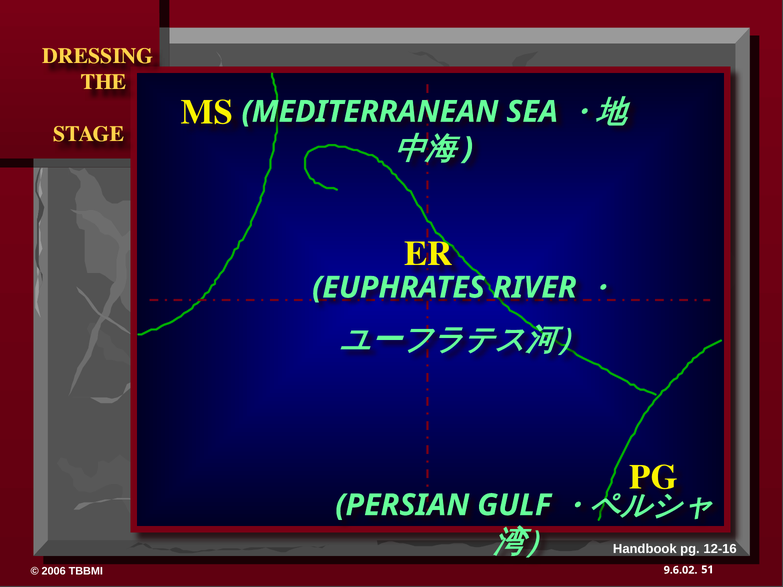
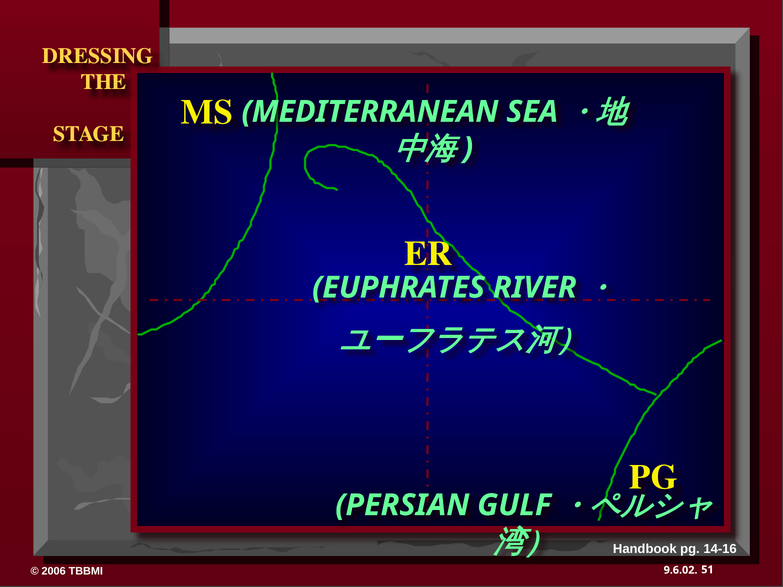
12-16: 12-16 -> 14-16
